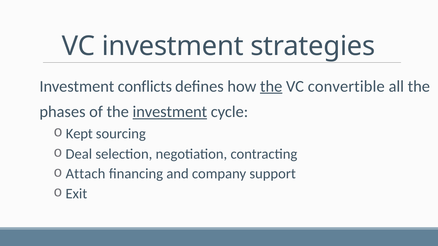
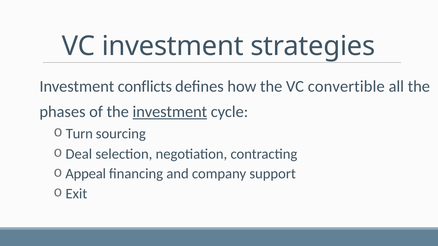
the at (271, 86) underline: present -> none
Kept: Kept -> Turn
Attach: Attach -> Appeal
